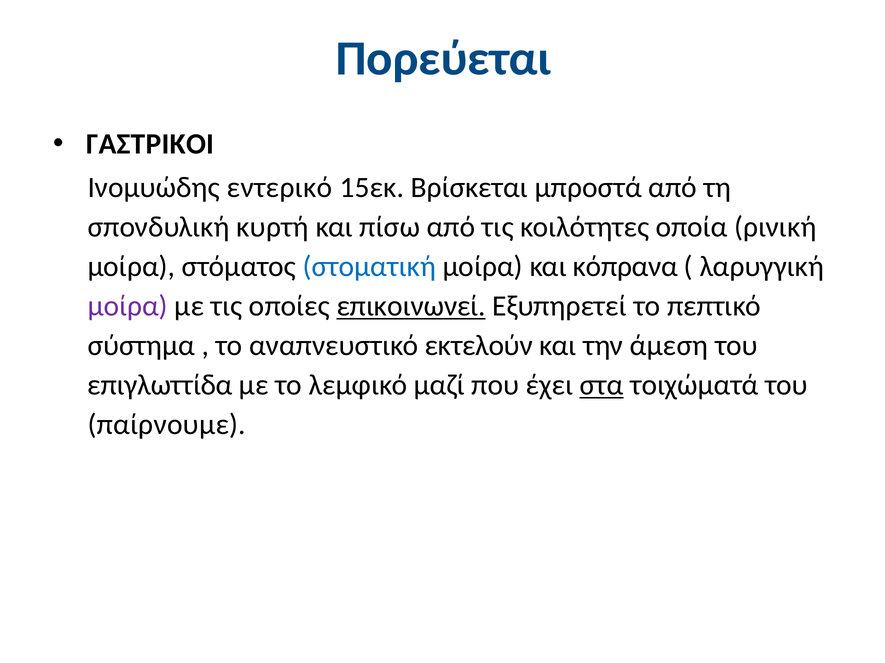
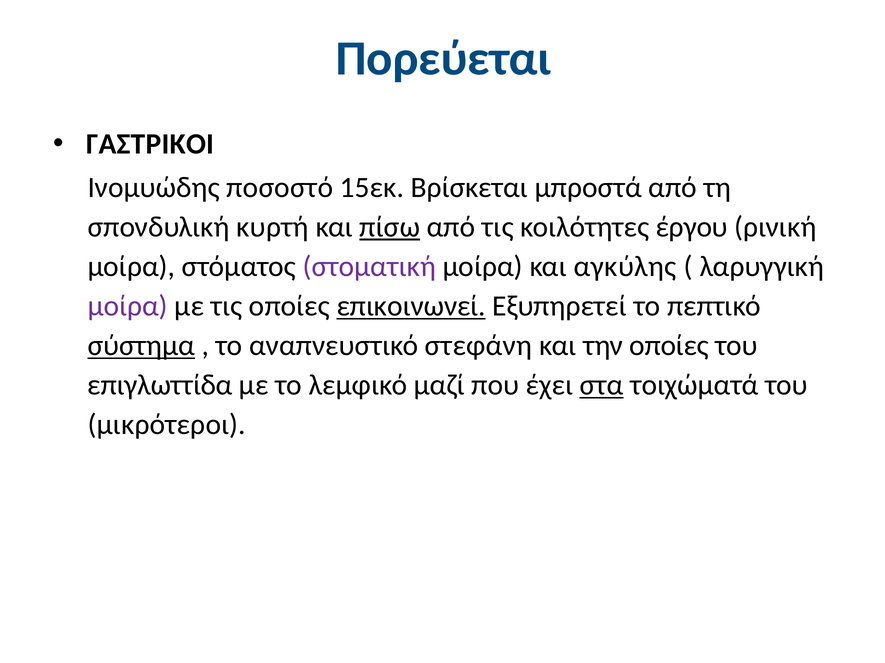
εντερικό: εντερικό -> ποσοστό
πίσω underline: none -> present
οποία: οποία -> έργου
στοματική colour: blue -> purple
κόπρανα: κόπρανα -> αγκύλης
σύστημα underline: none -> present
εκτελούν: εκτελούν -> στεφάνη
την άμεση: άμεση -> οποίες
παίρνουμε: παίρνουμε -> μικρότεροι
